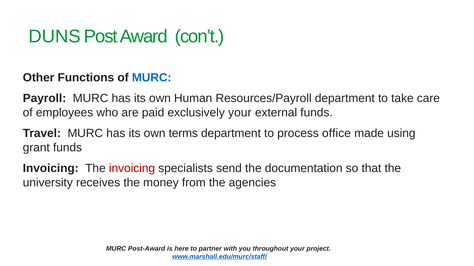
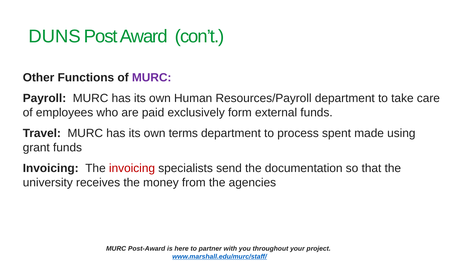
MURC at (152, 78) colour: blue -> purple
exclusively your: your -> form
office: office -> spent
